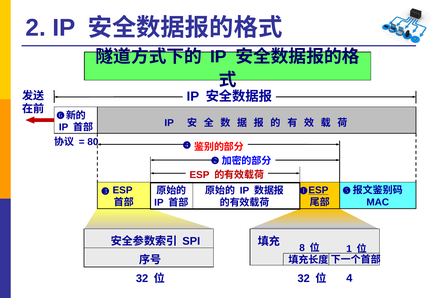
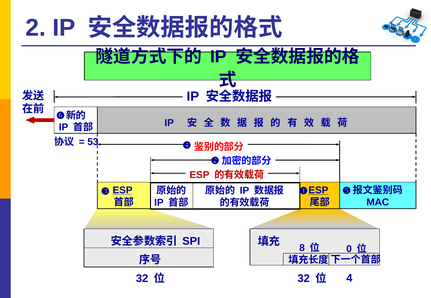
80: 80 -> 53
ESP at (123, 190) underline: none -> present
1: 1 -> 0
